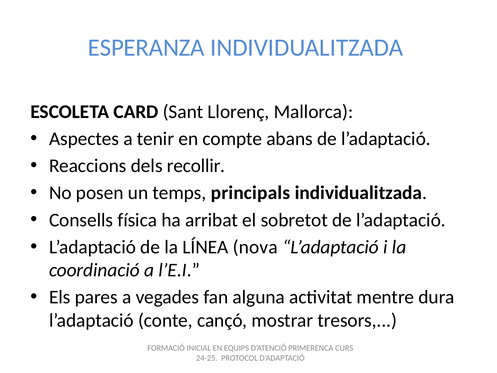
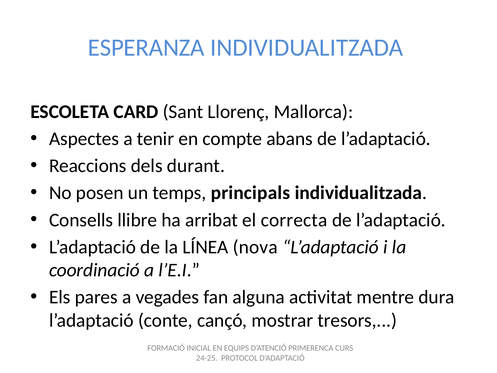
recollir: recollir -> durant
física: física -> llibre
sobretot: sobretot -> correcta
